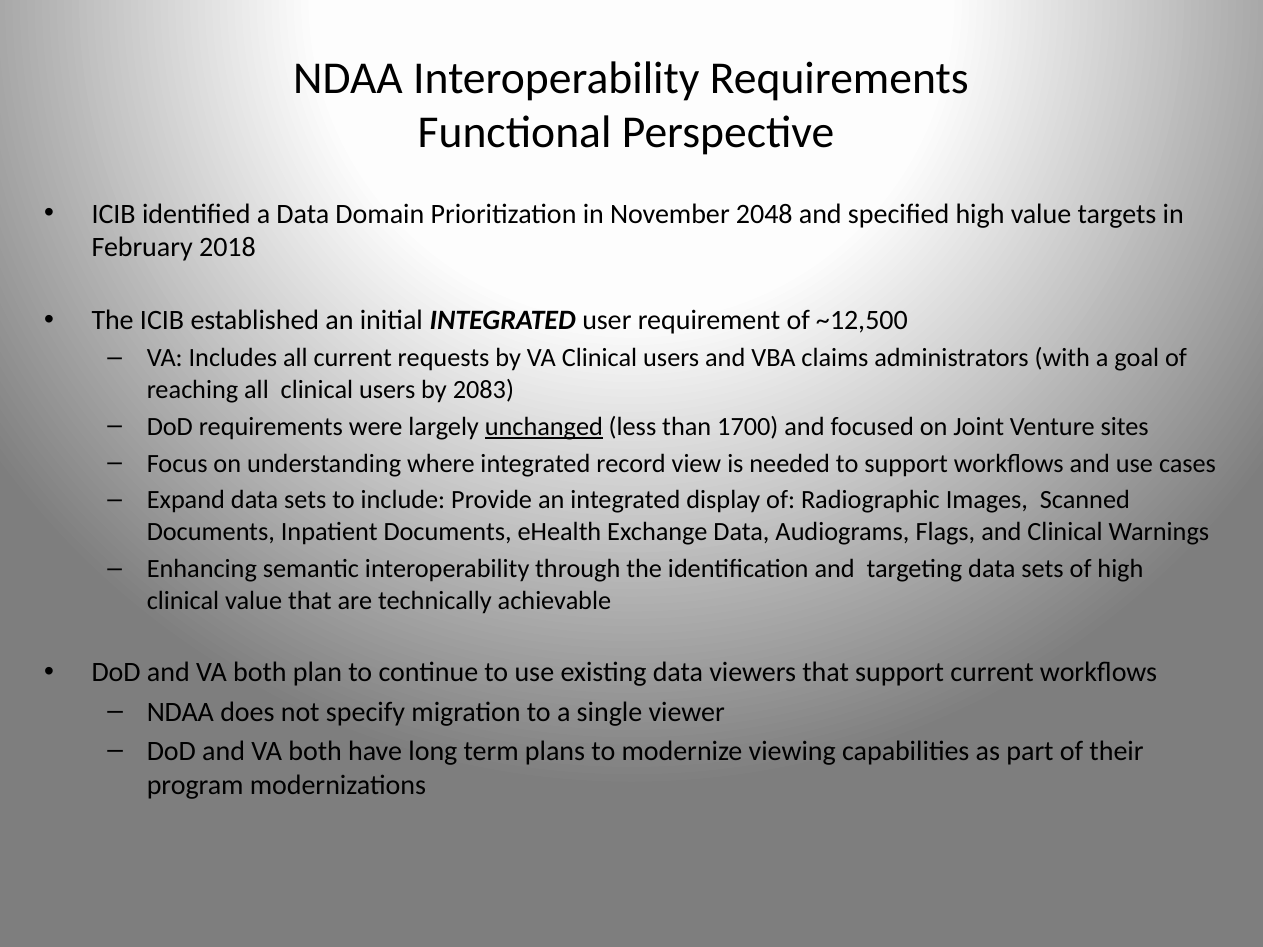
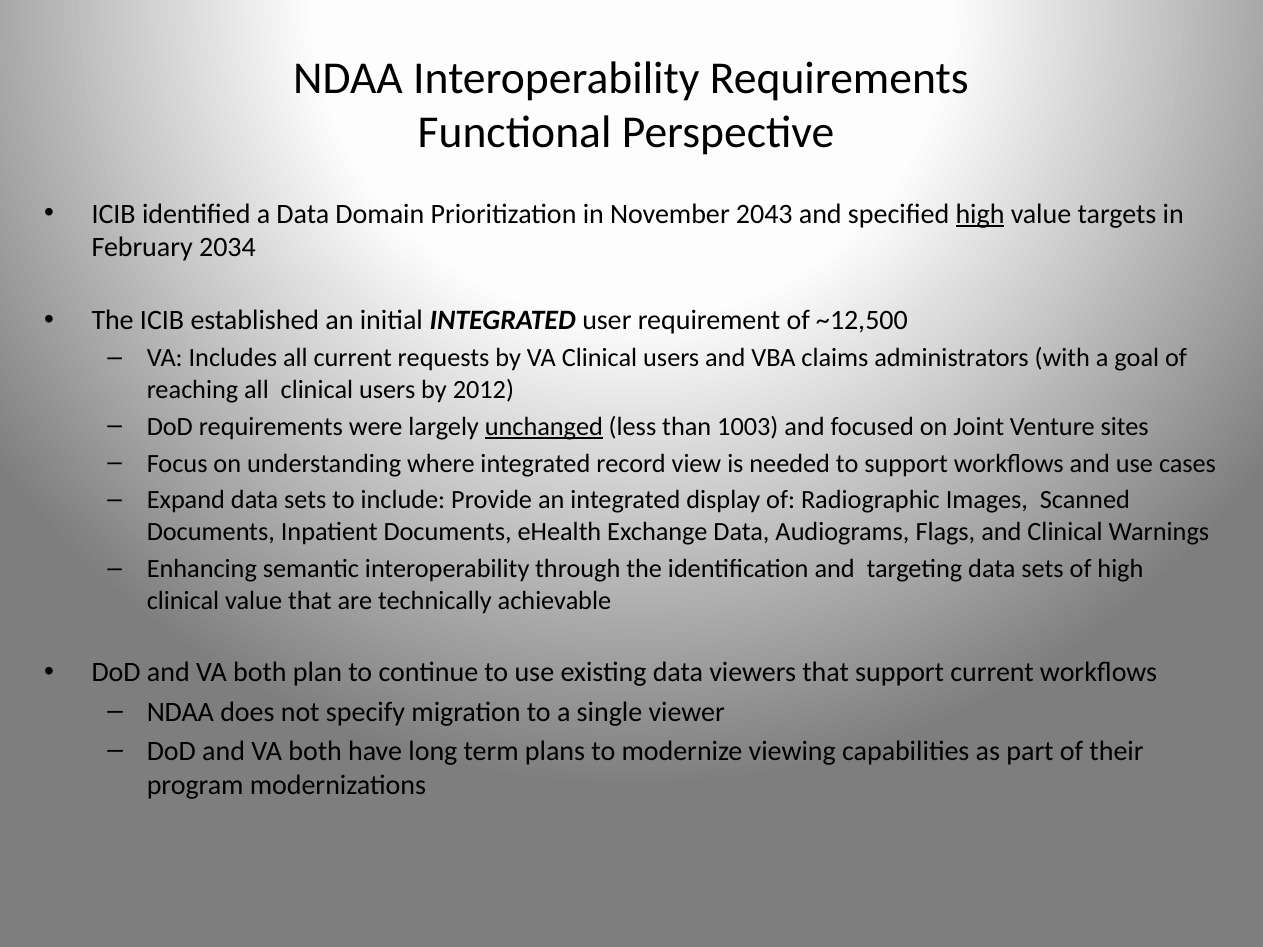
2048: 2048 -> 2043
high at (980, 214) underline: none -> present
2018: 2018 -> 2034
2083: 2083 -> 2012
1700: 1700 -> 1003
